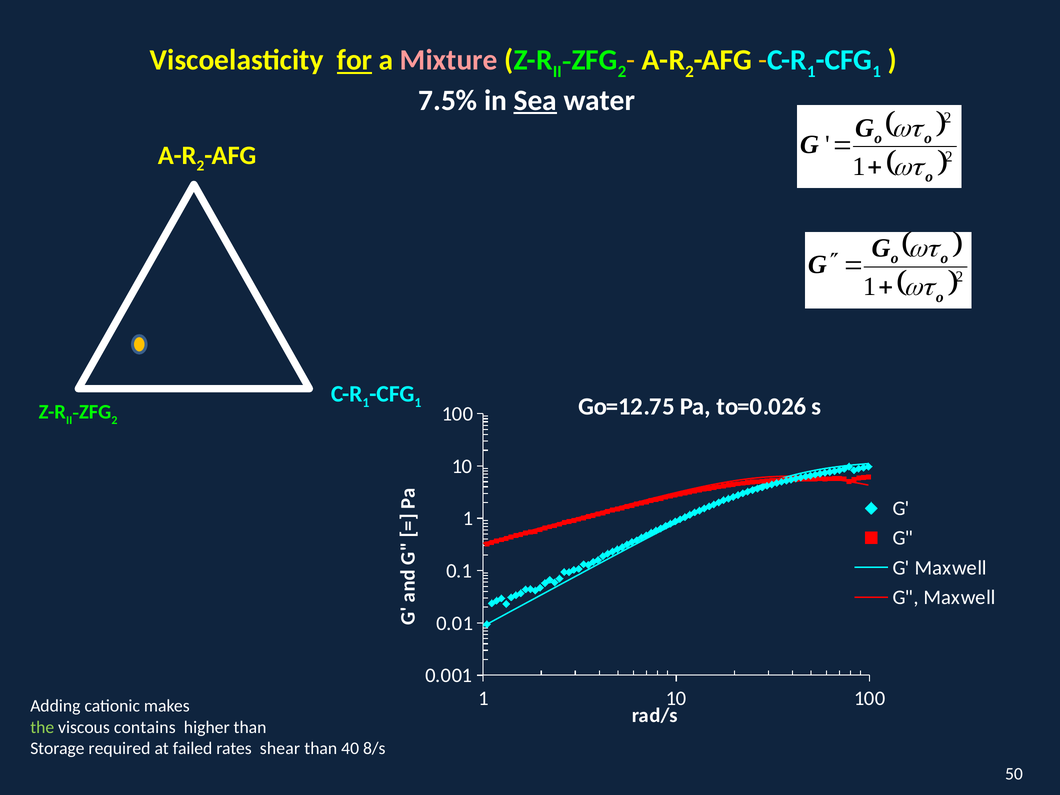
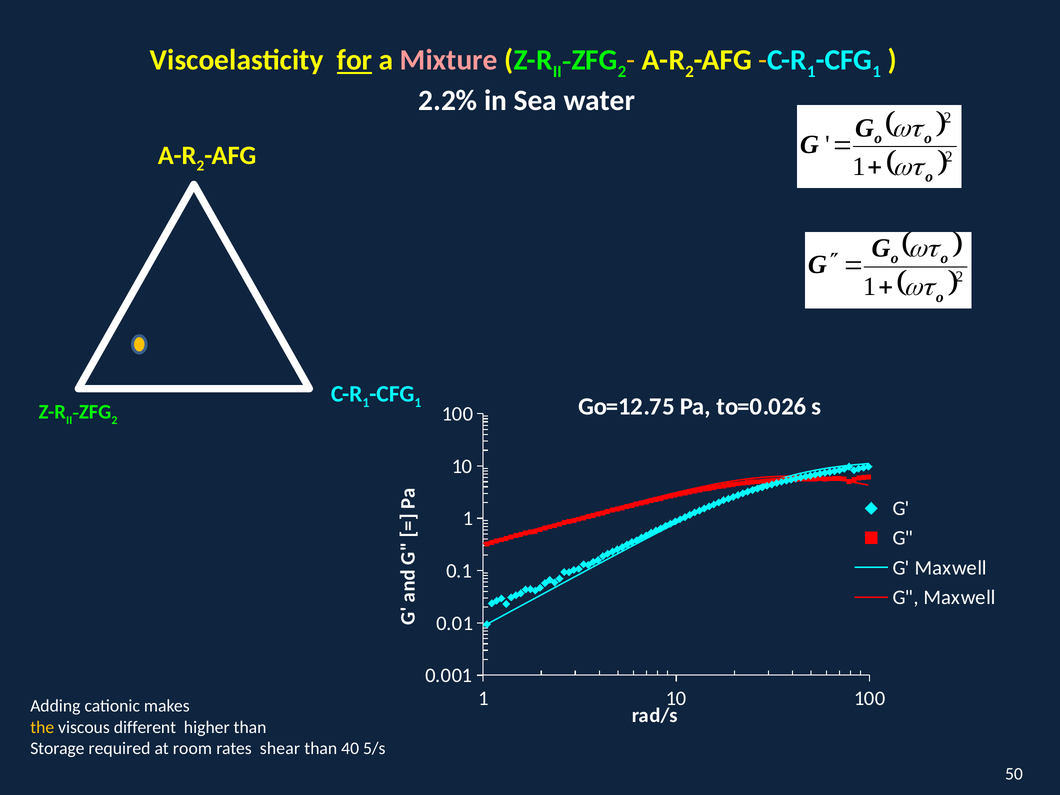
7.5%: 7.5% -> 2.2%
Sea underline: present -> none
the colour: light green -> yellow
contains: contains -> different
failed: failed -> room
8/s: 8/s -> 5/s
